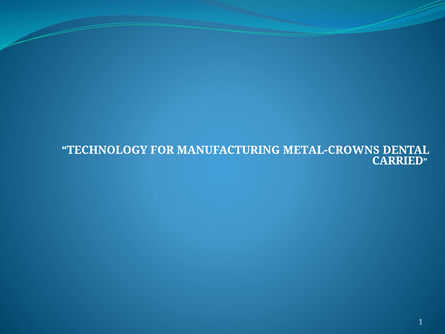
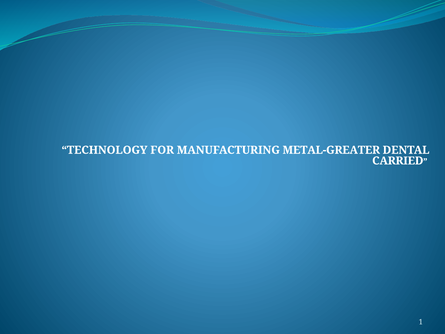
METAL-CROWNS: METAL-CROWNS -> METAL-GREATER
